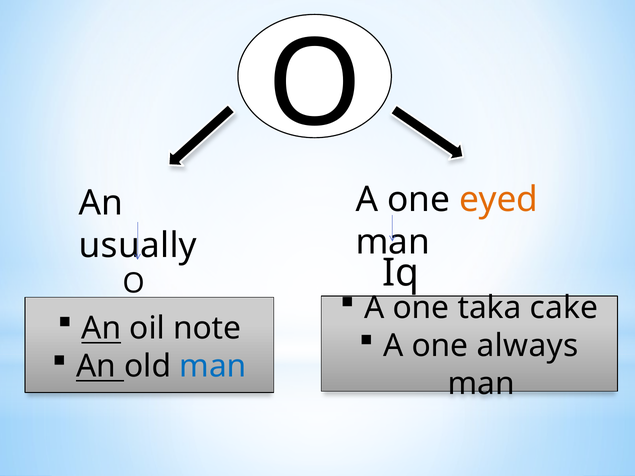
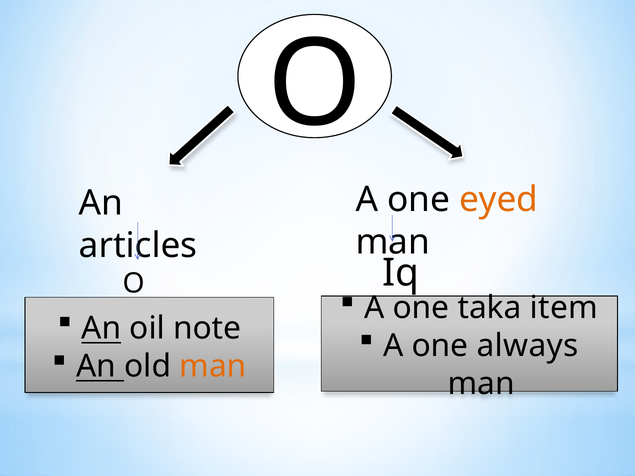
usually: usually -> articles
cake: cake -> item
man at (213, 366) colour: blue -> orange
